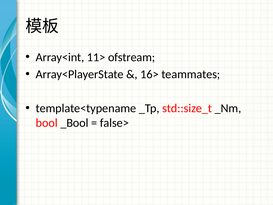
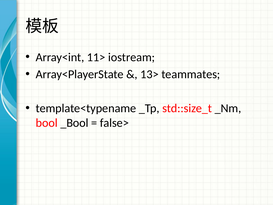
ofstream: ofstream -> iostream
16>: 16> -> 13>
